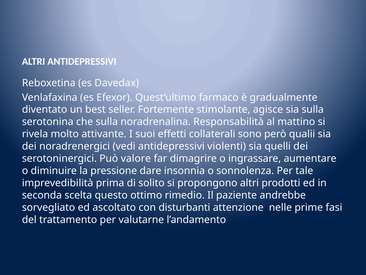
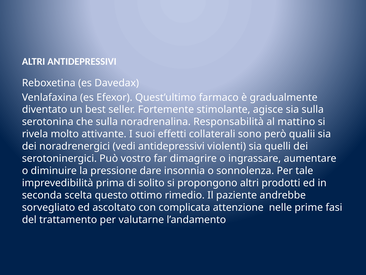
valore: valore -> vostro
disturbanti: disturbanti -> complicata
